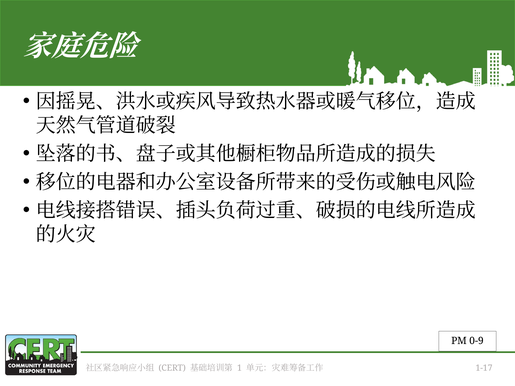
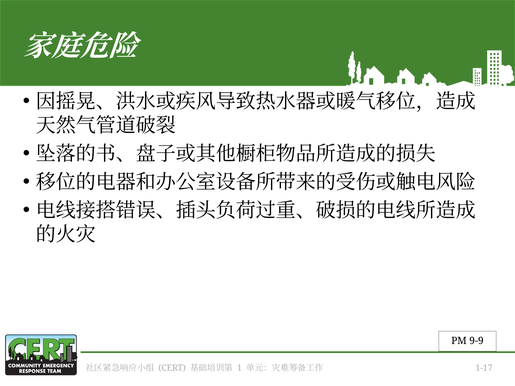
0-9: 0-9 -> 9-9
